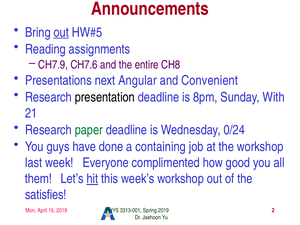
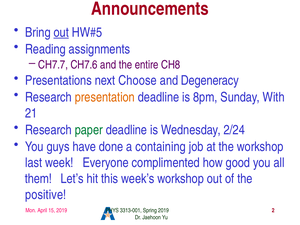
CH7.9: CH7.9 -> CH7.7
Angular: Angular -> Choose
Convenient: Convenient -> Degeneracy
presentation colour: black -> orange
0/24: 0/24 -> 2/24
hit underline: present -> none
satisfies: satisfies -> positive
